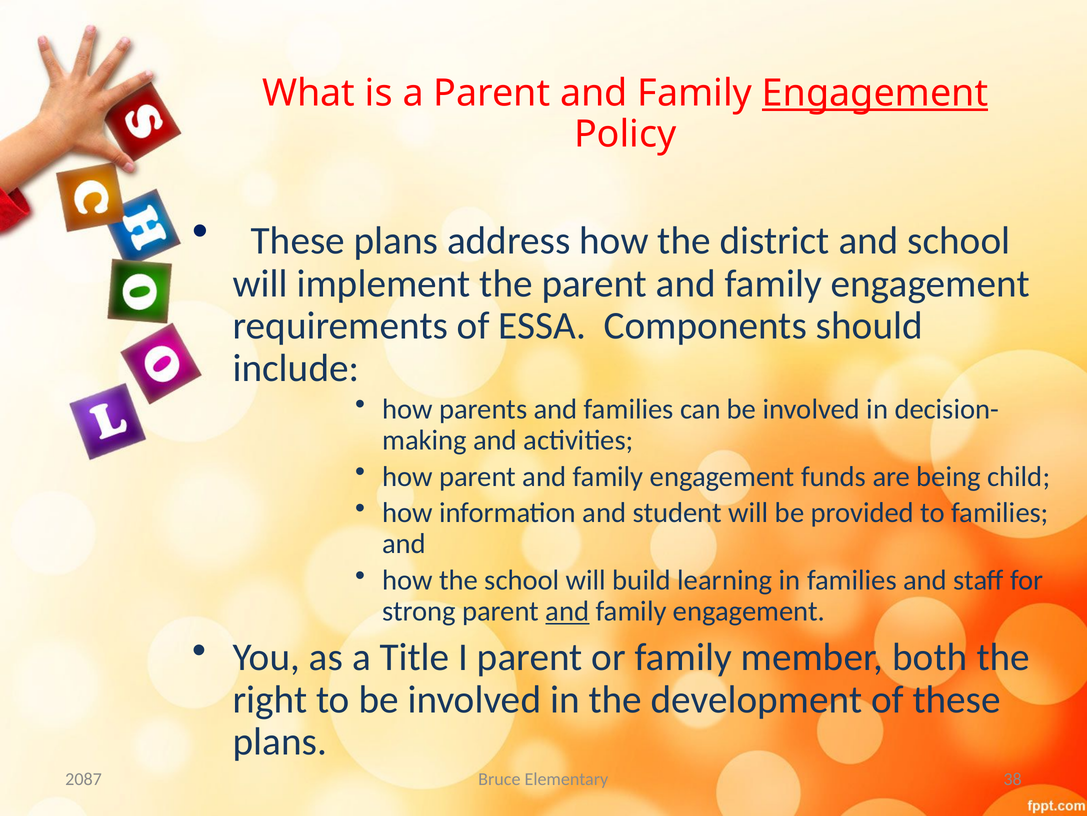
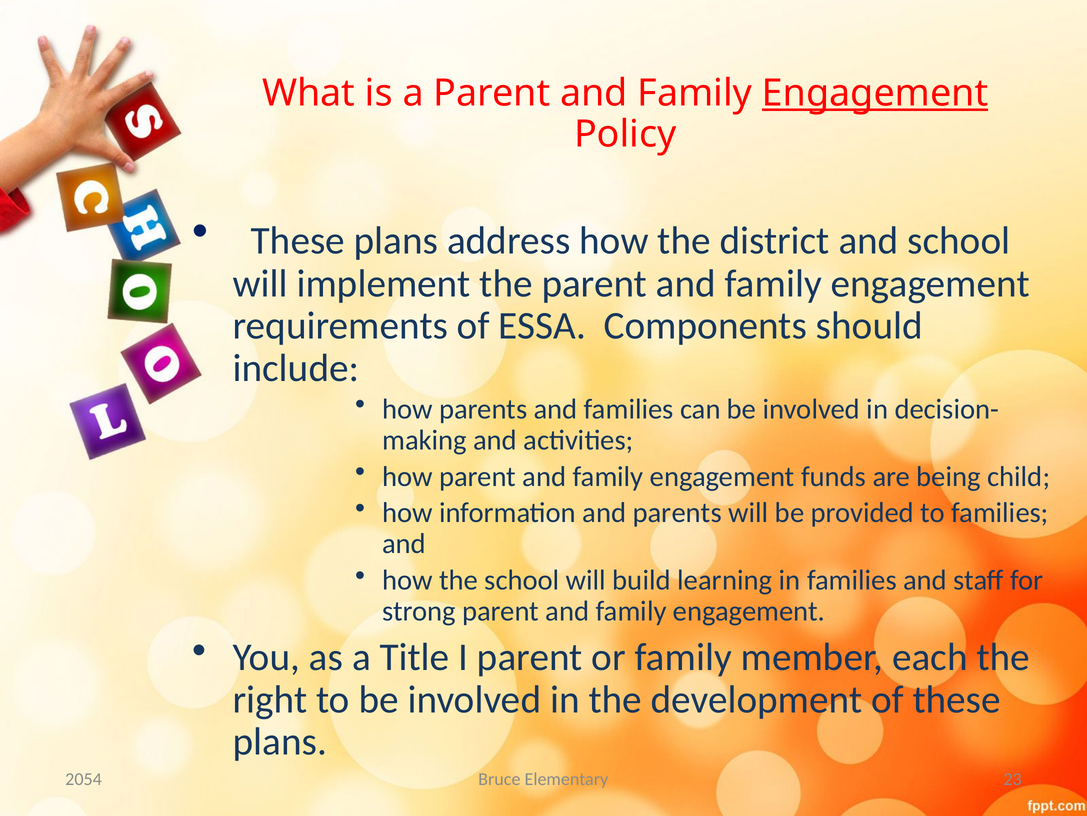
and student: student -> parents
and at (567, 611) underline: present -> none
both: both -> each
38: 38 -> 23
2087: 2087 -> 2054
